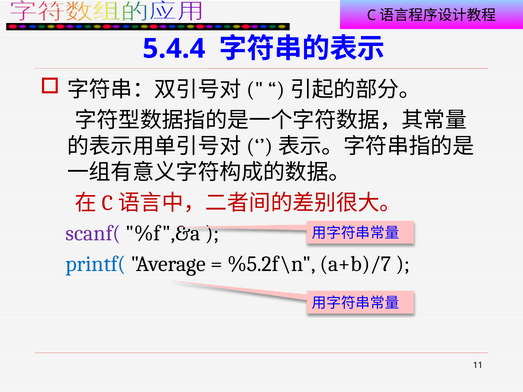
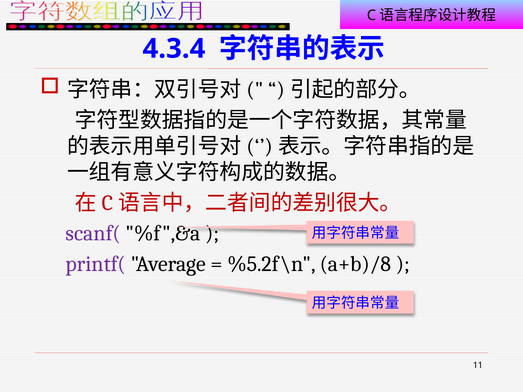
5.4.4: 5.4.4 -> 4.3.4
printf( colour: blue -> purple
a+b)/7: a+b)/7 -> a+b)/8
